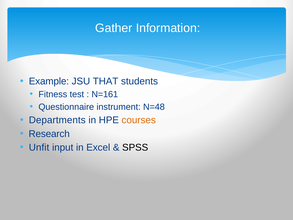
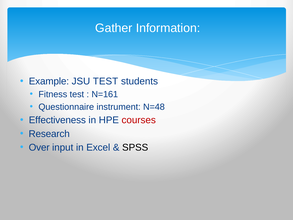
JSU THAT: THAT -> TEST
Departments: Departments -> Effectiveness
courses colour: orange -> red
Unfit: Unfit -> Over
